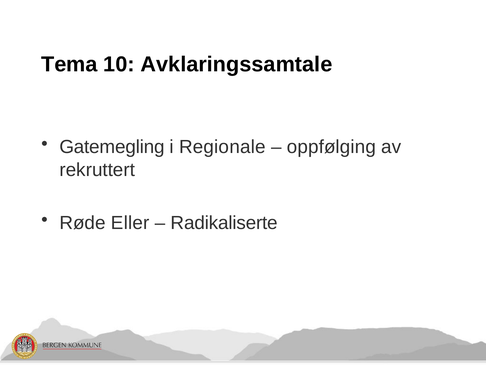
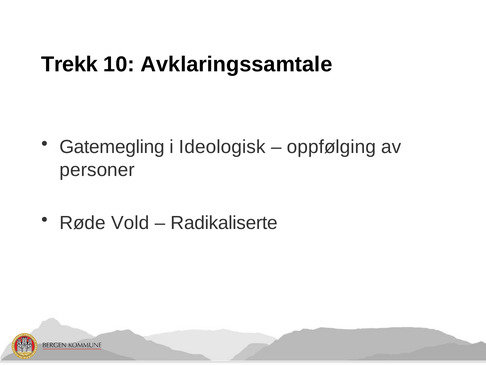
Tema: Tema -> Trekk
Regionale: Regionale -> Ideologisk
rekruttert: rekruttert -> personer
Eller: Eller -> Vold
